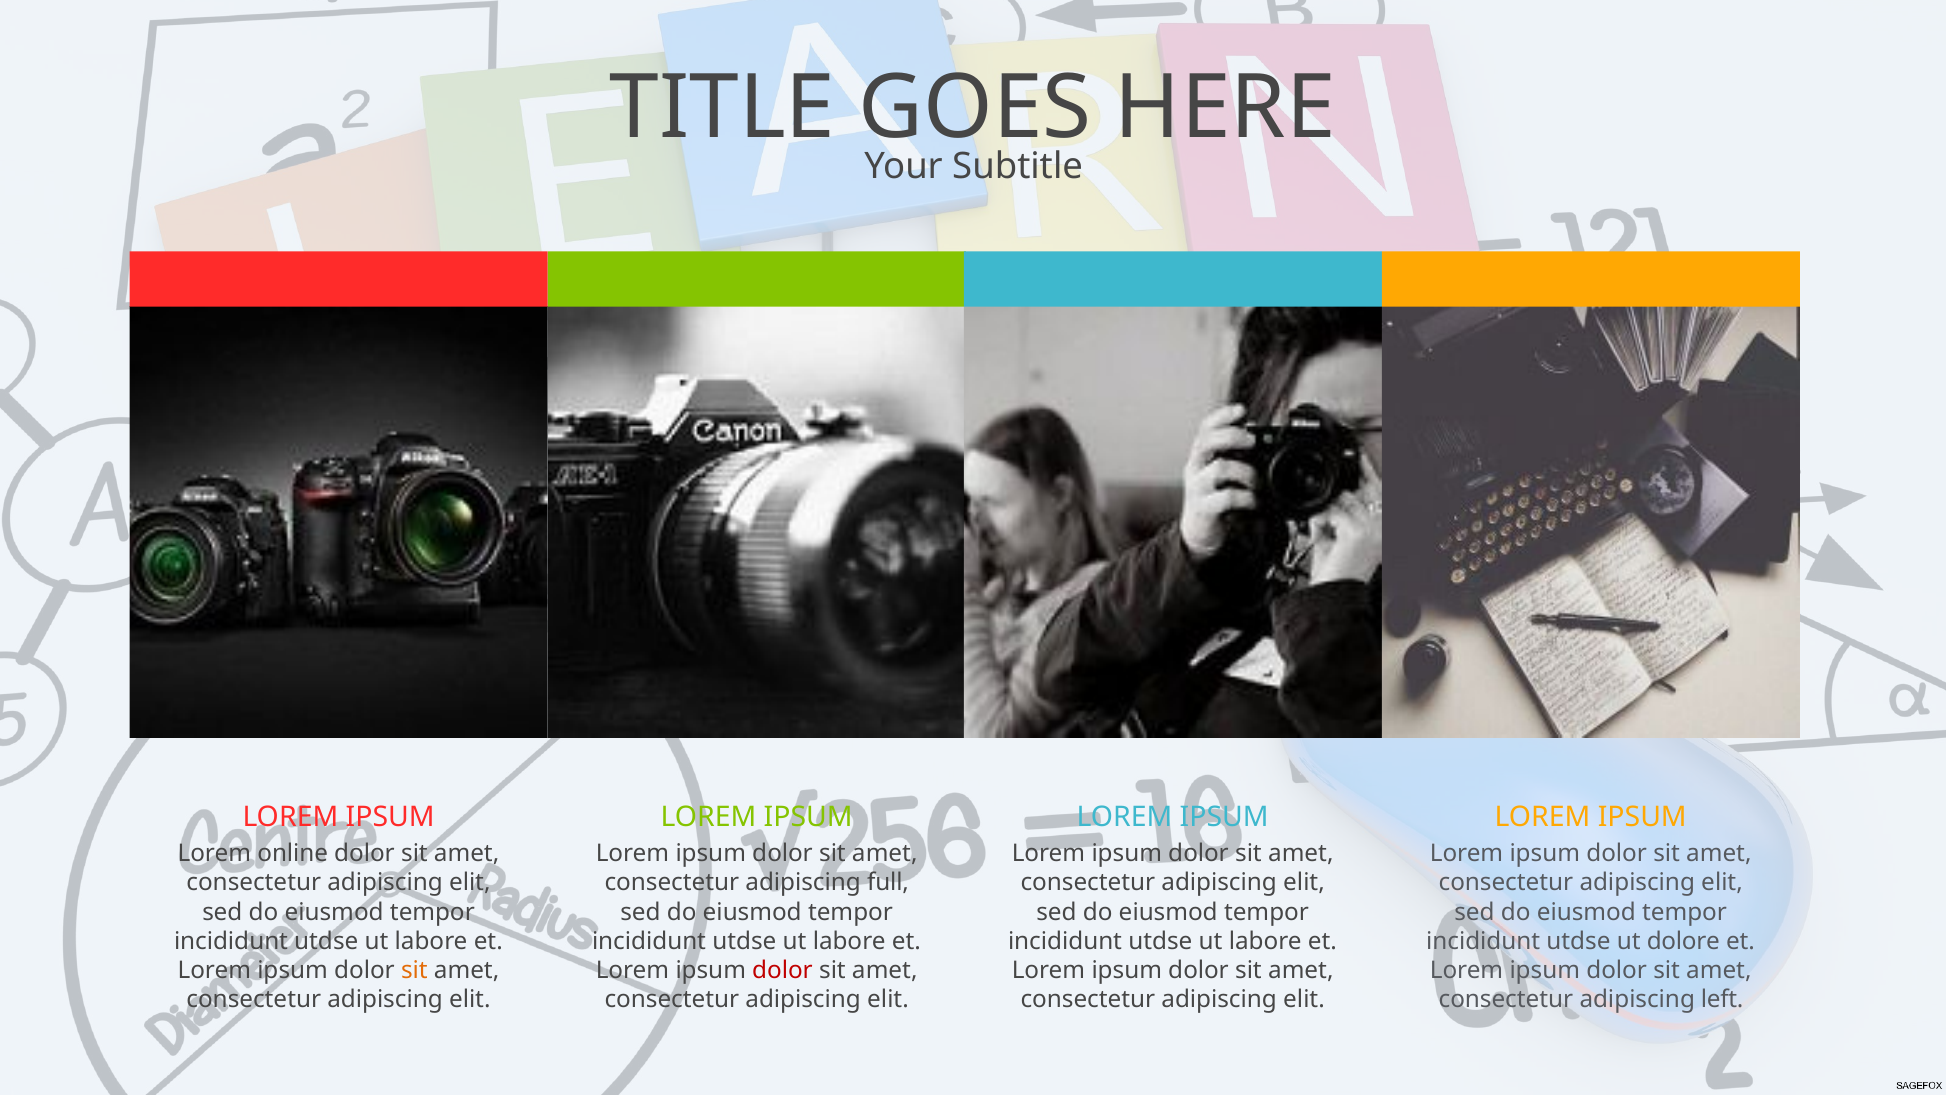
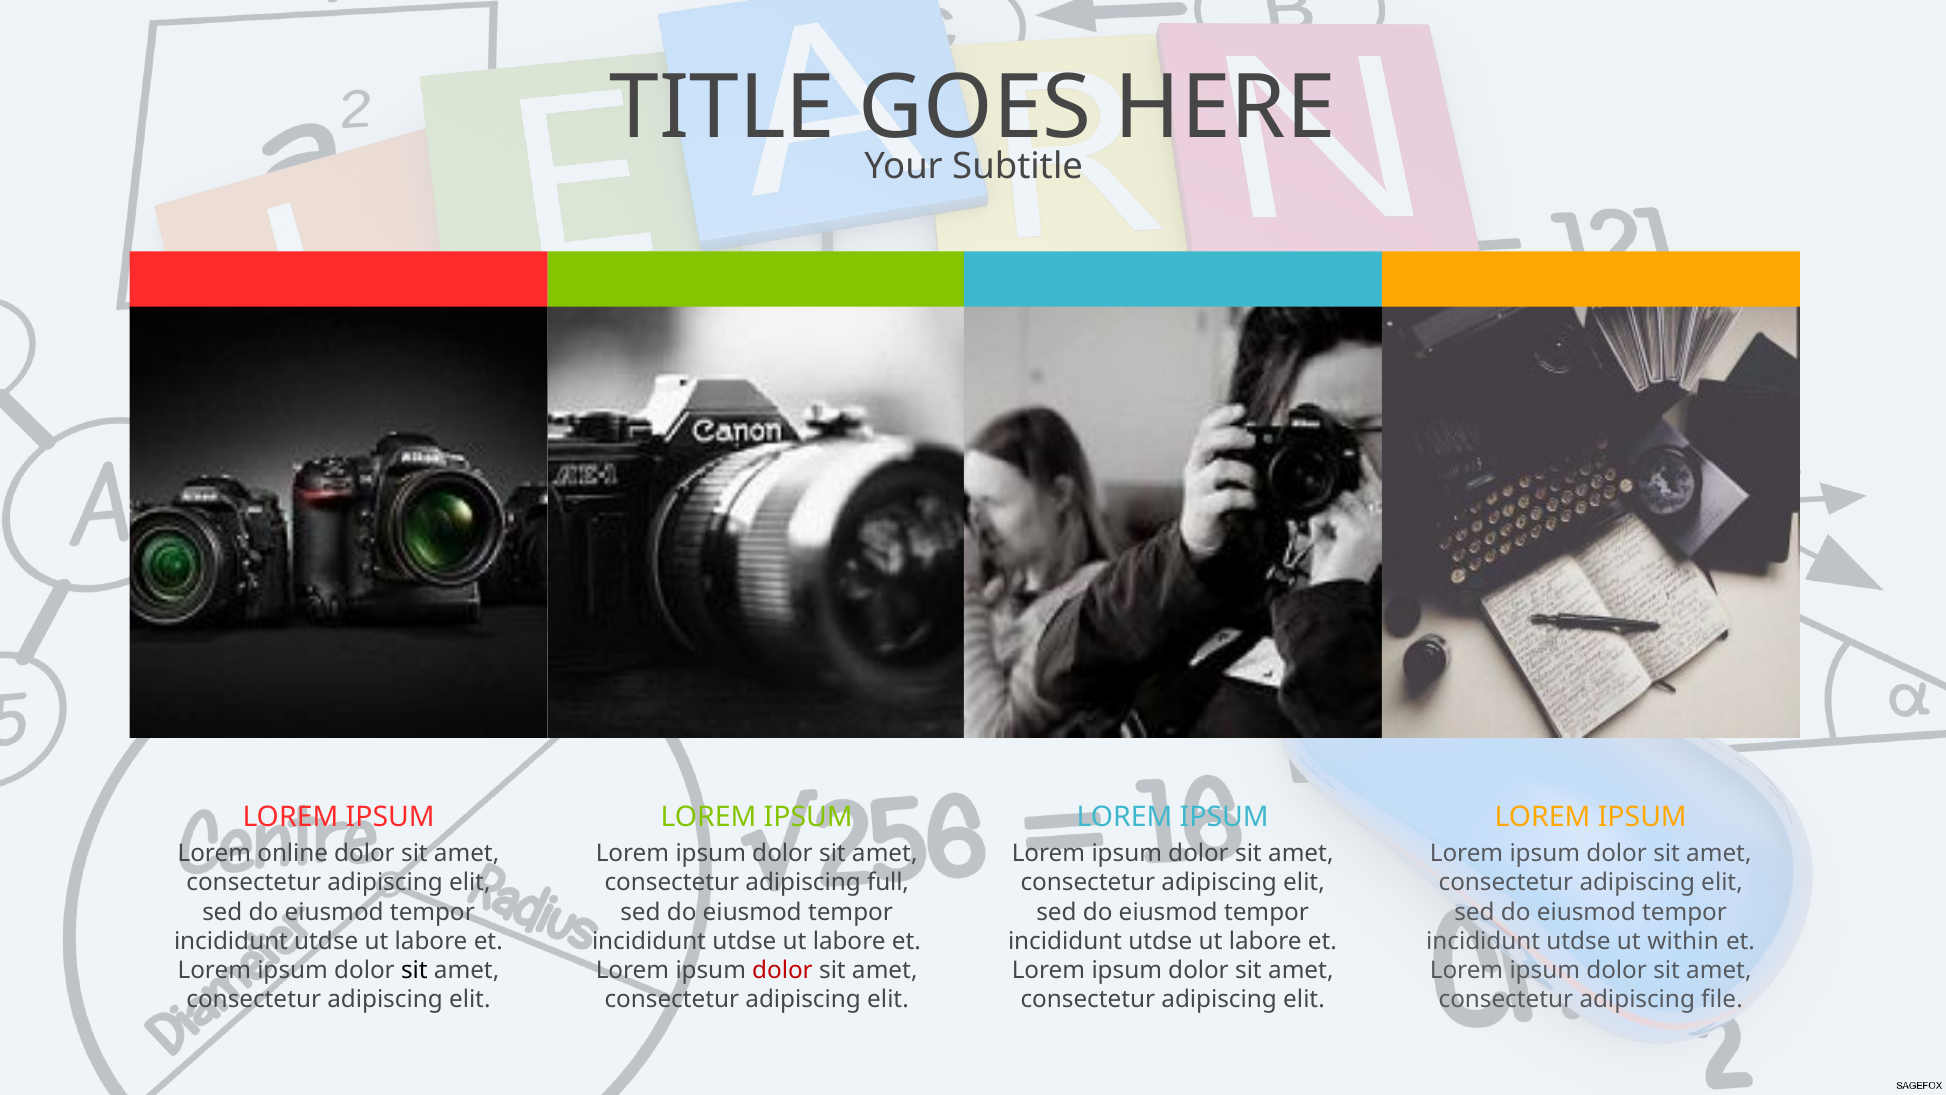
dolore: dolore -> within
sit at (414, 970) colour: orange -> black
left: left -> file
